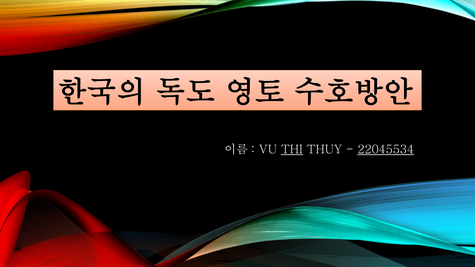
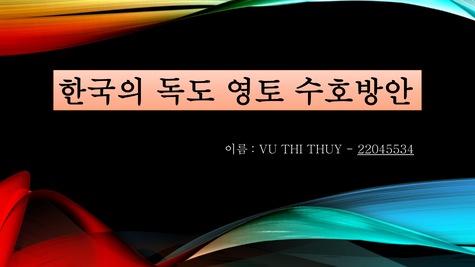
THI underline: present -> none
